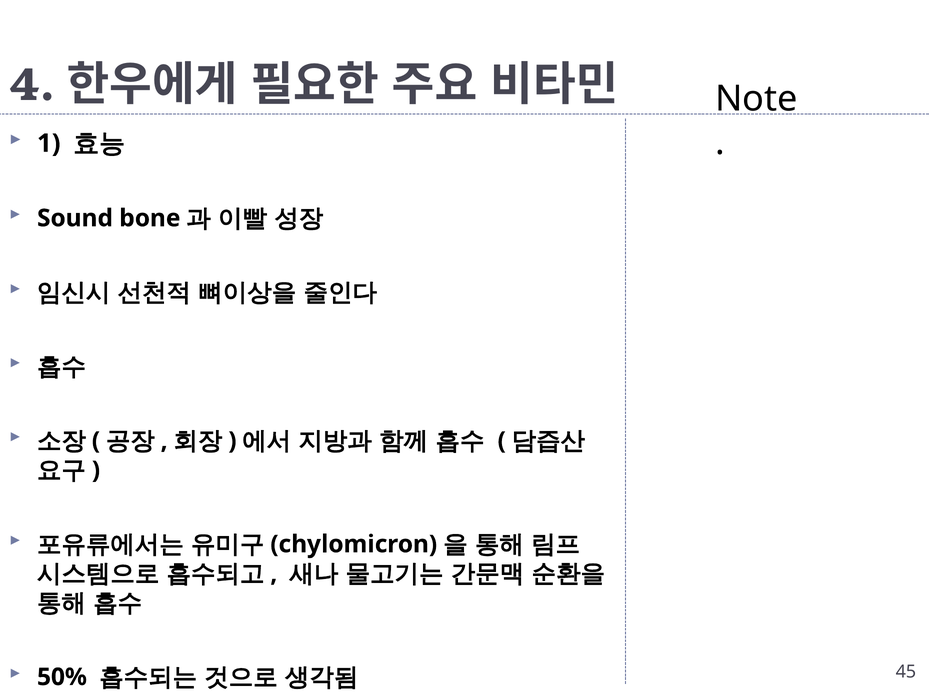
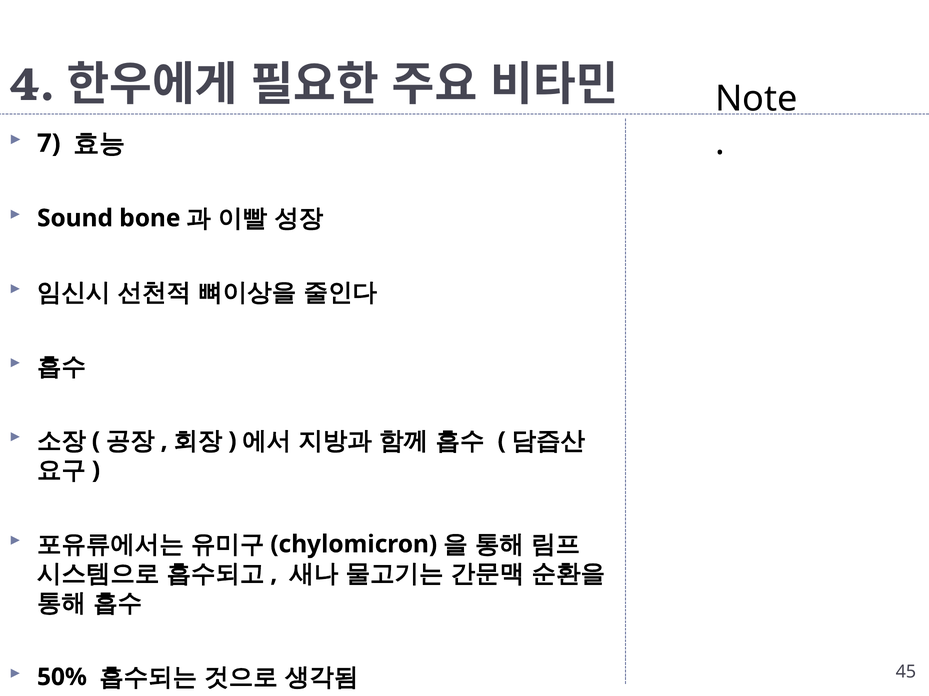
1: 1 -> 7
